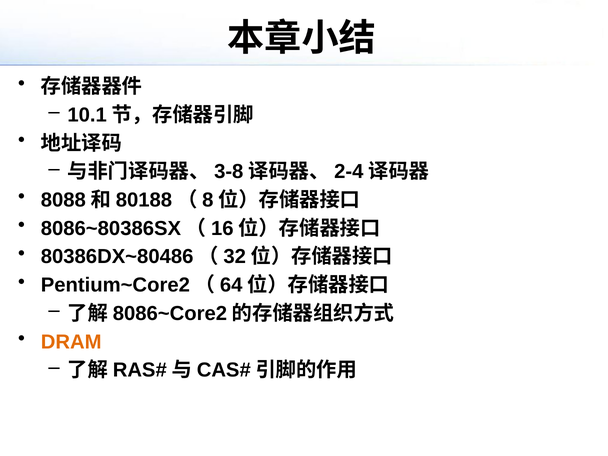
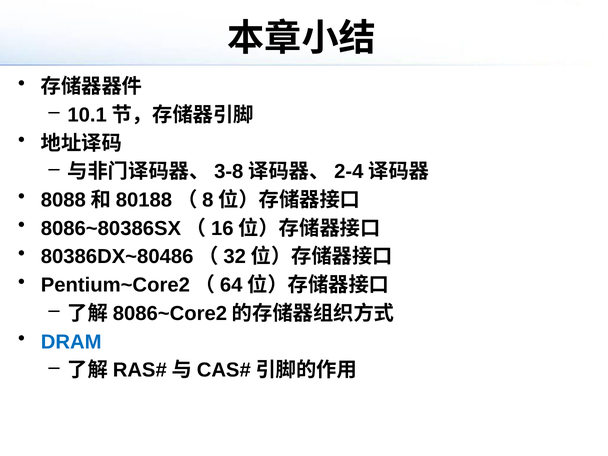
DRAM colour: orange -> blue
